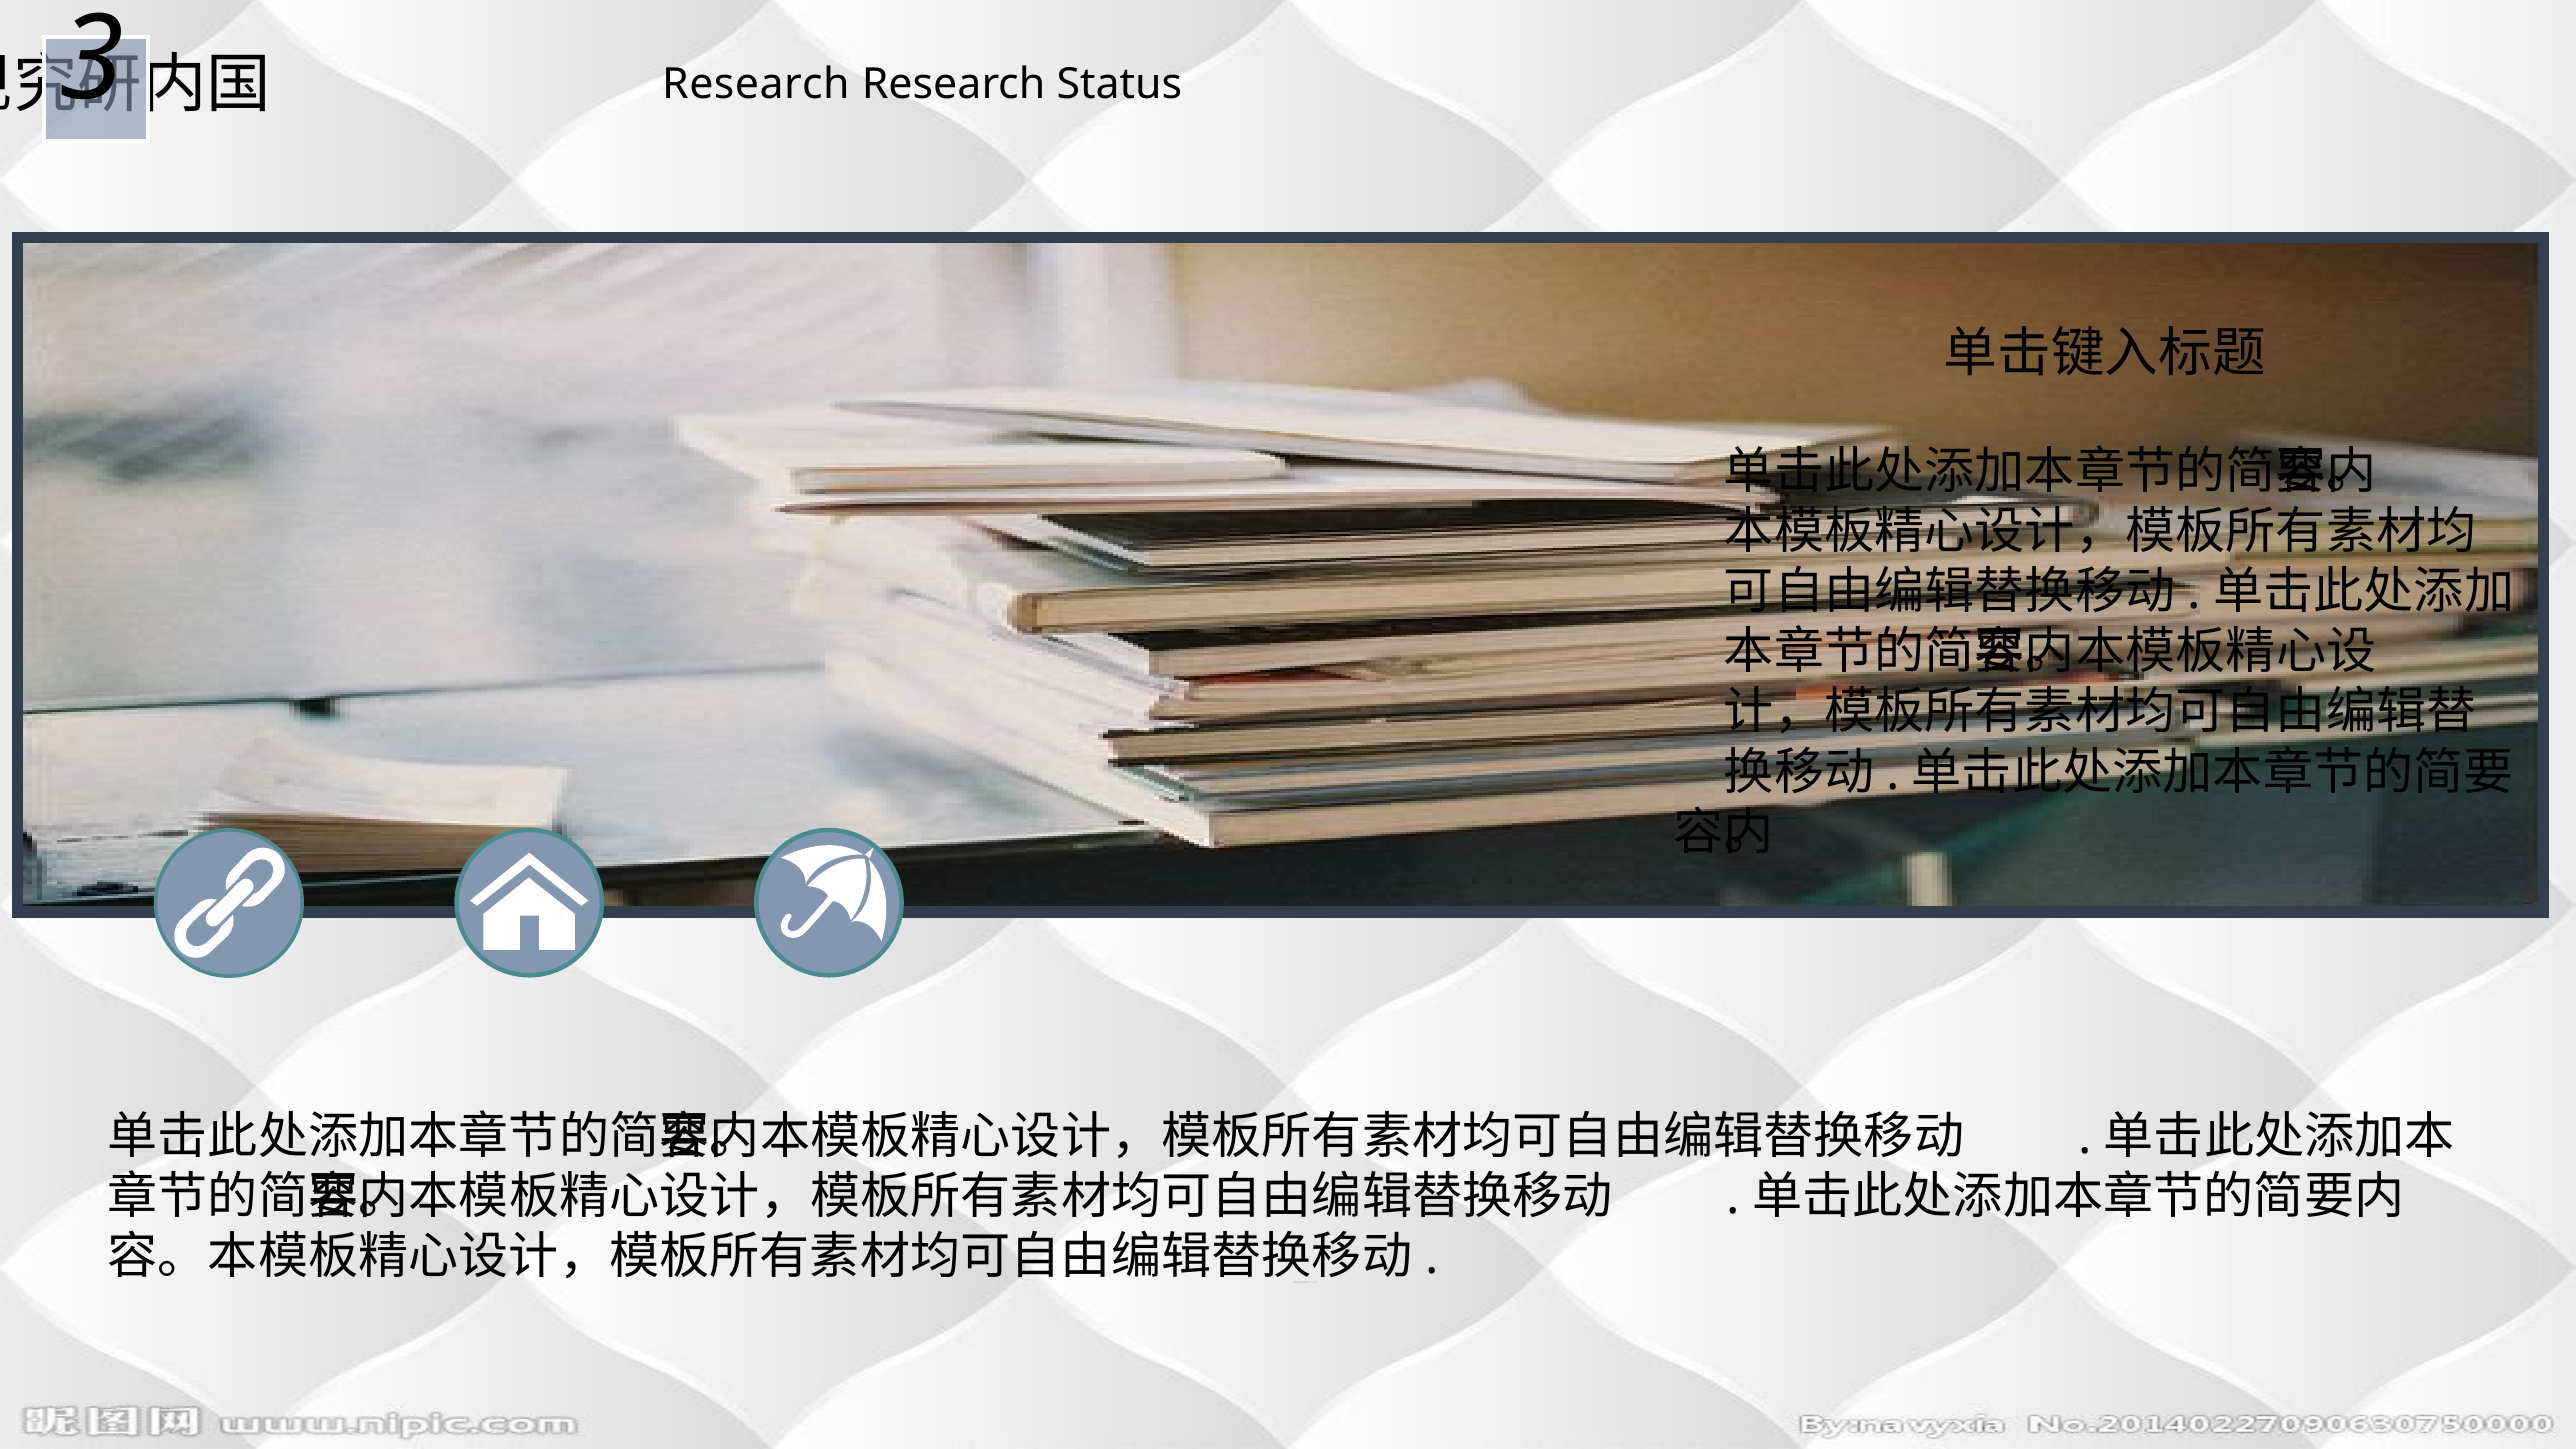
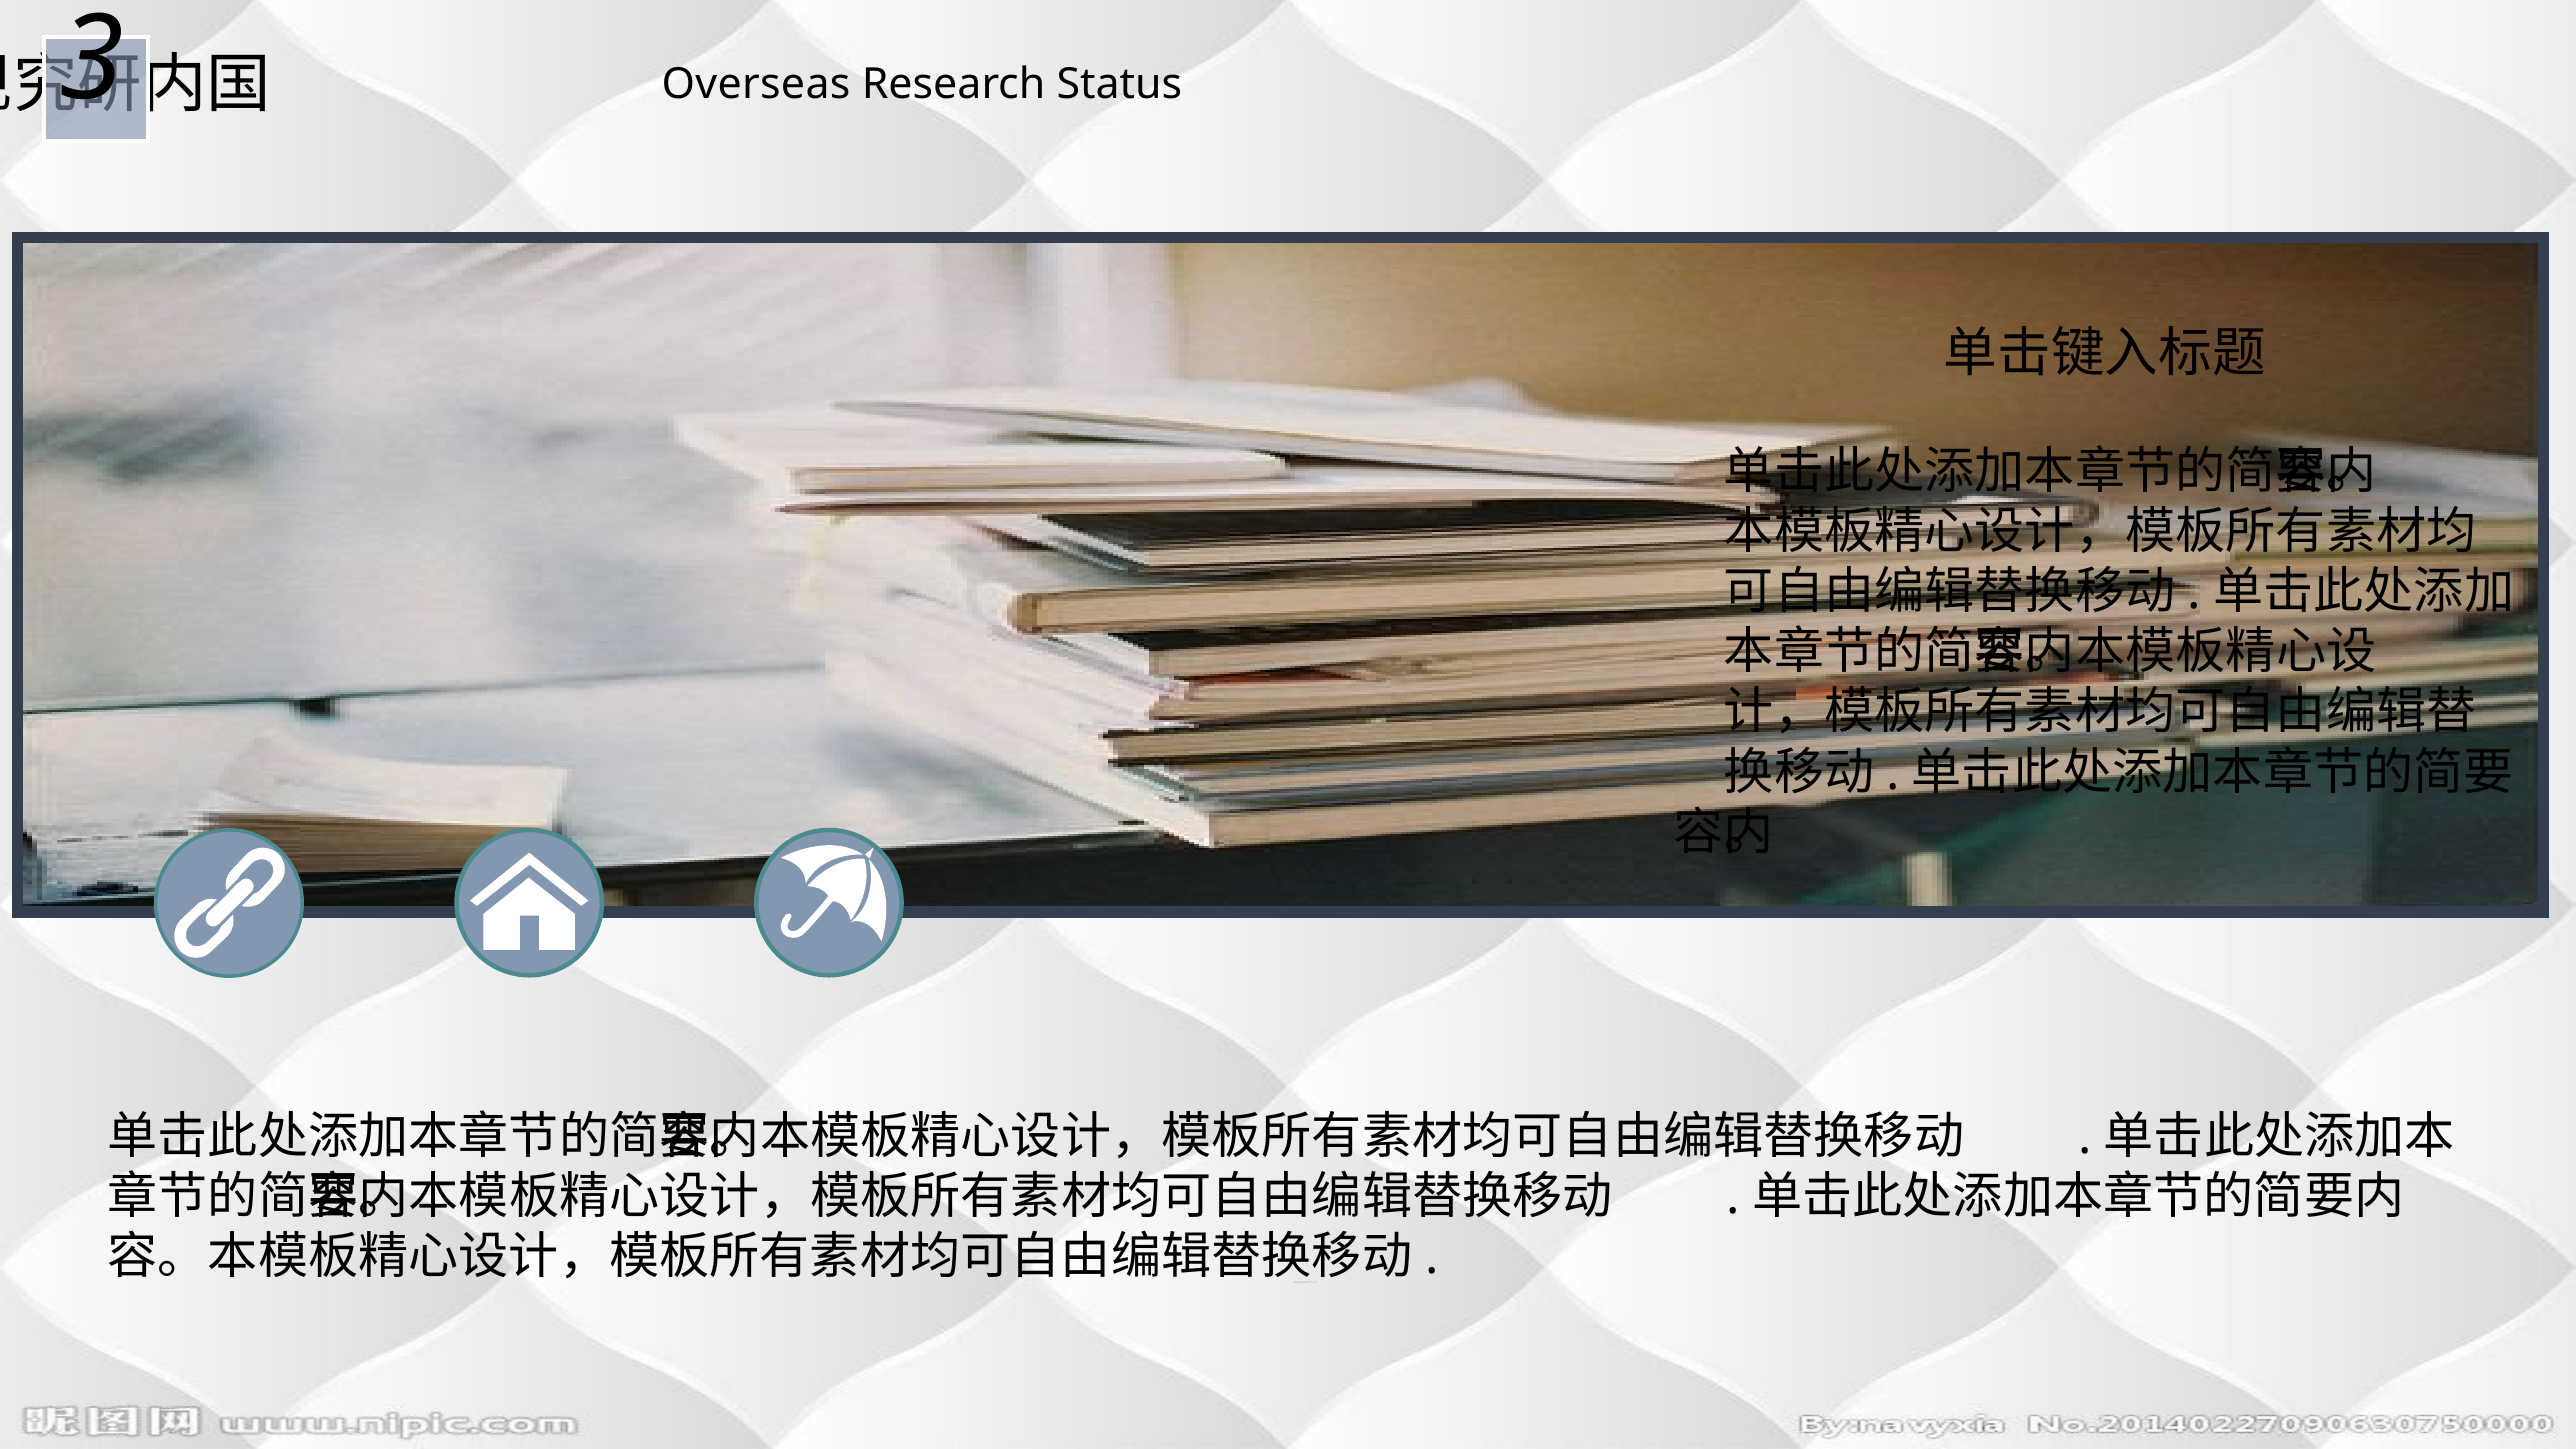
Research at (756, 84): Research -> Overseas
